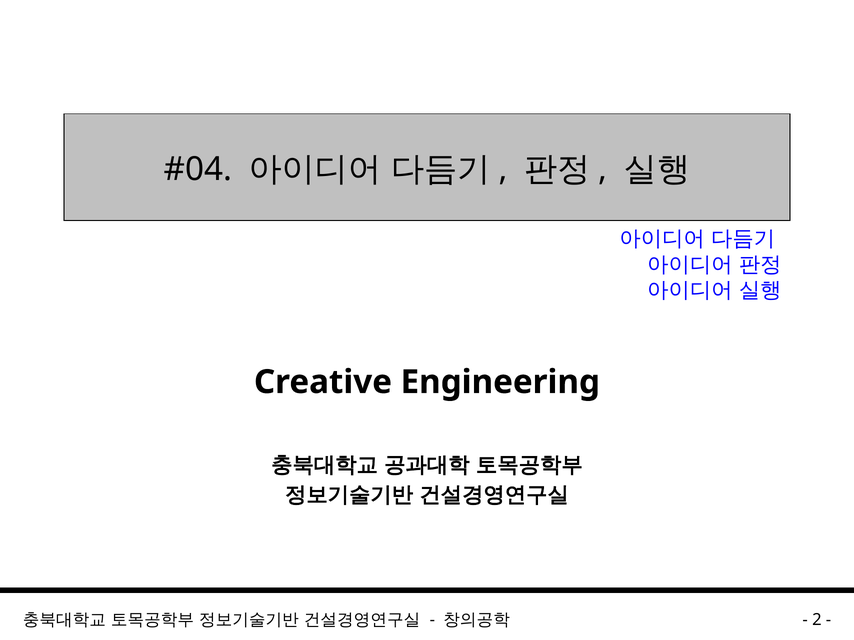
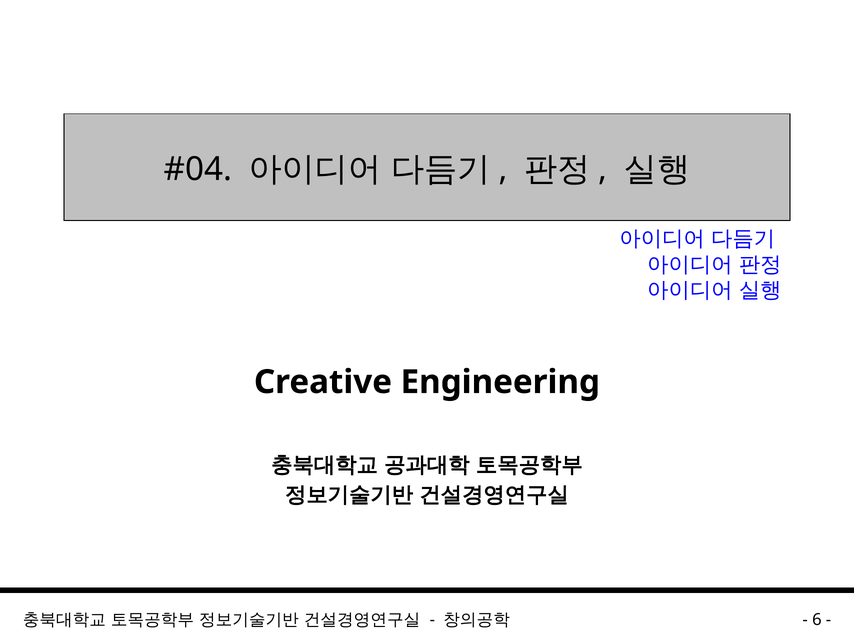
2: 2 -> 6
